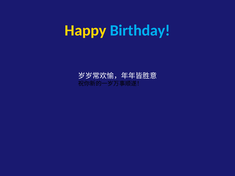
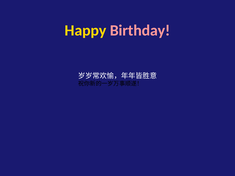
Birthday colour: light blue -> pink
